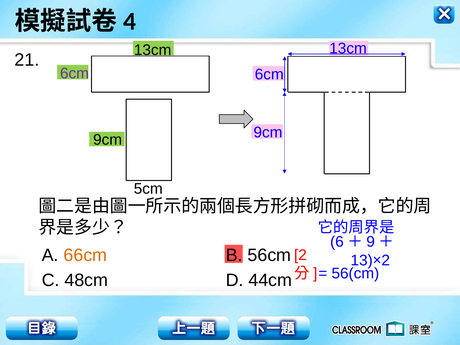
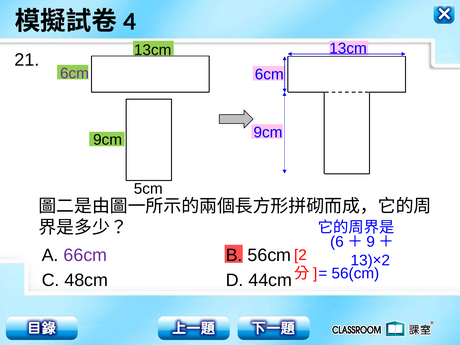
66cm colour: orange -> purple
